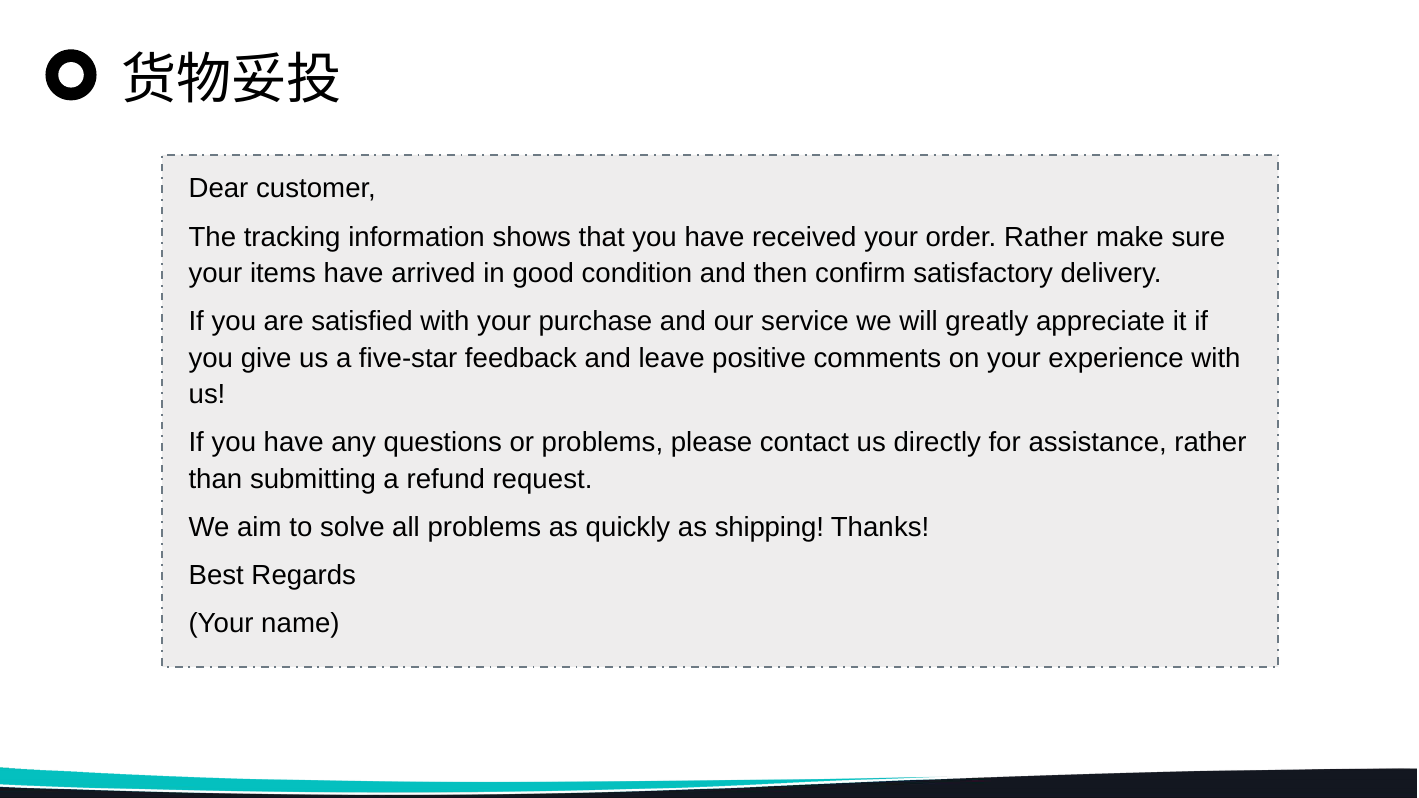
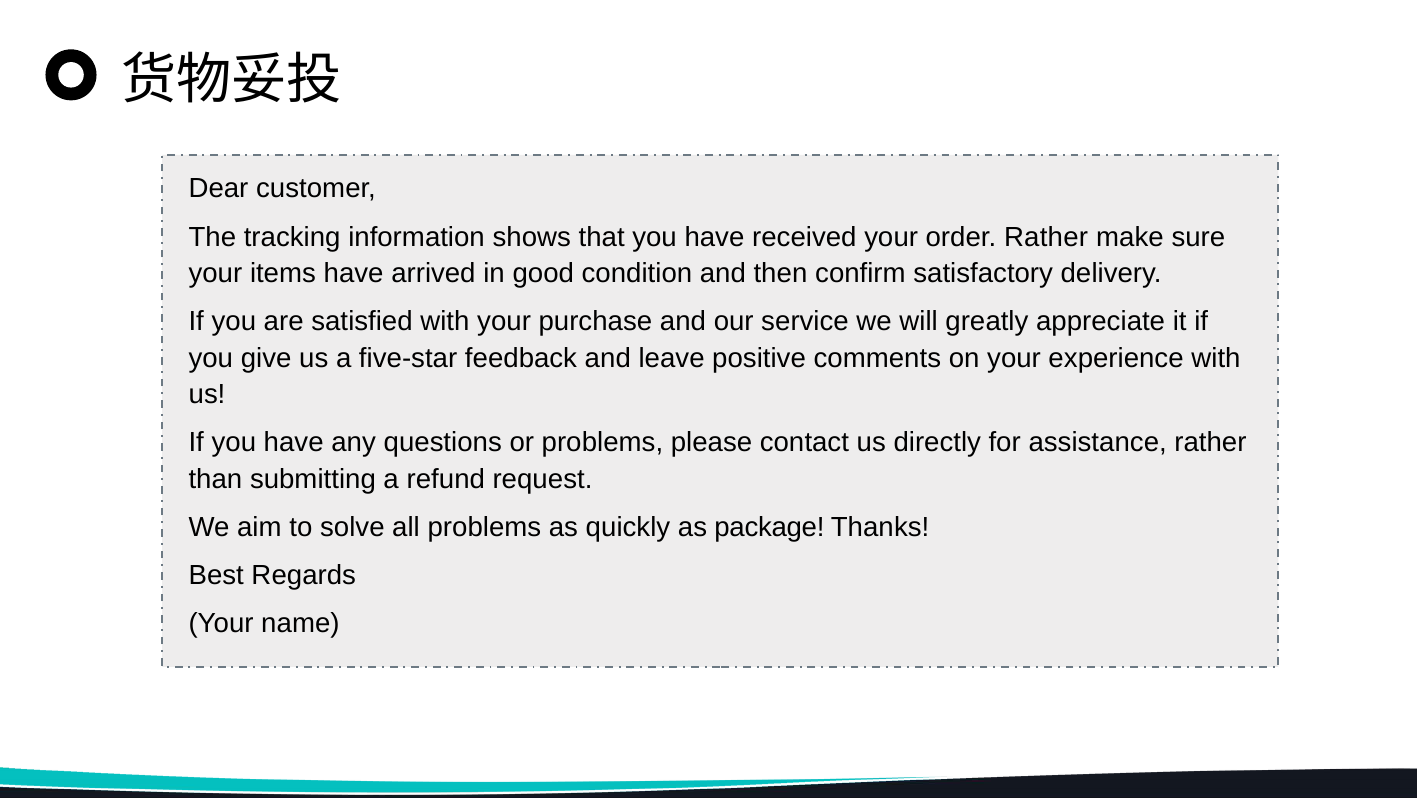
shipping: shipping -> package
